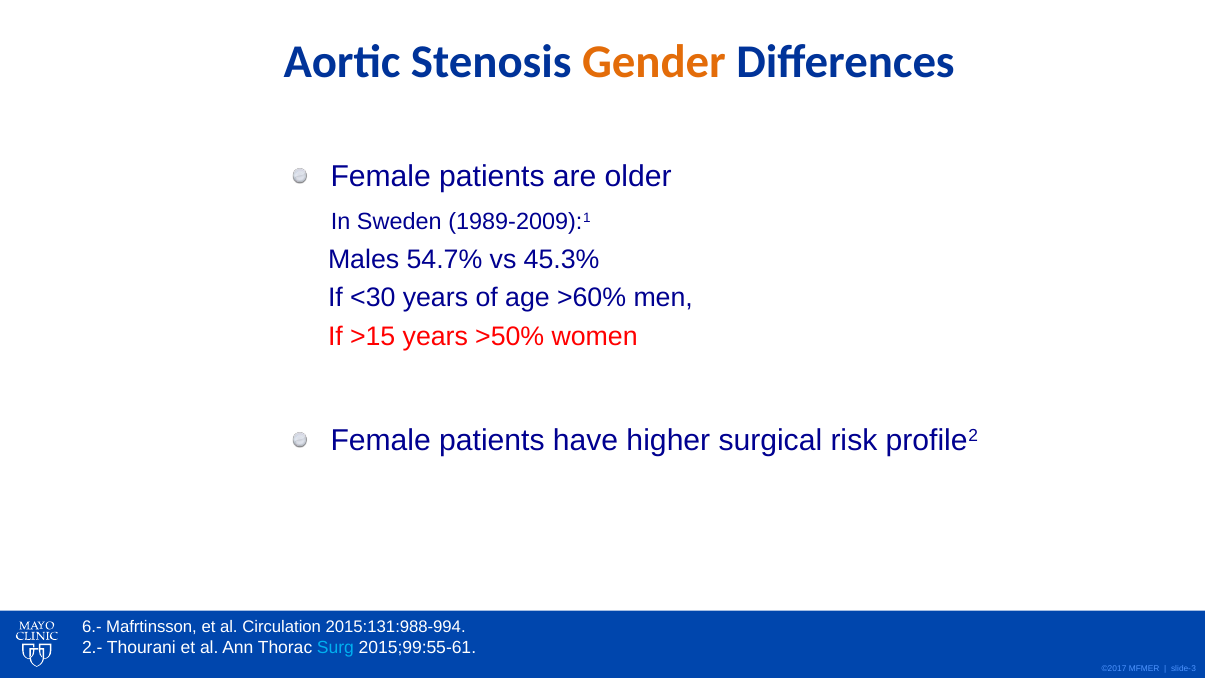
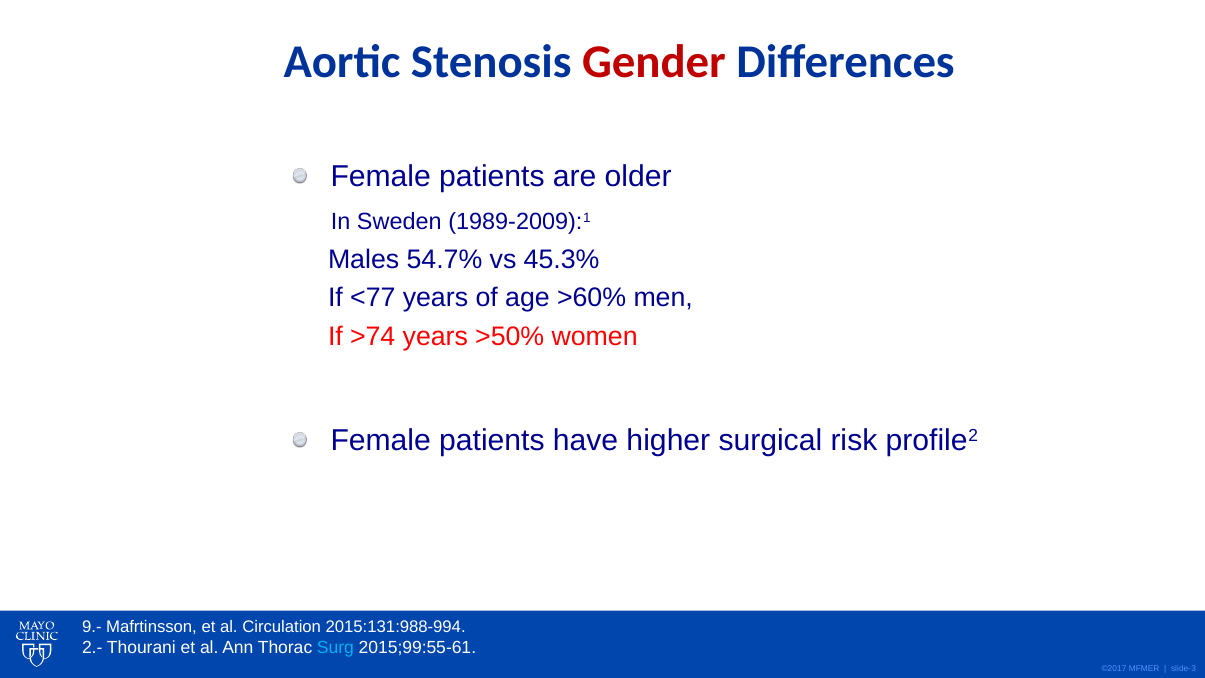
Gender colour: orange -> red
<30: <30 -> <77
>15: >15 -> >74
6.-: 6.- -> 9.-
